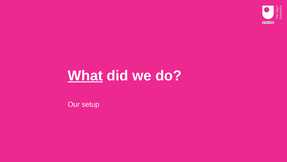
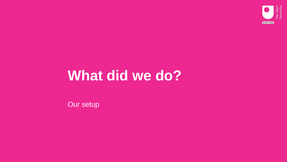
What underline: present -> none
